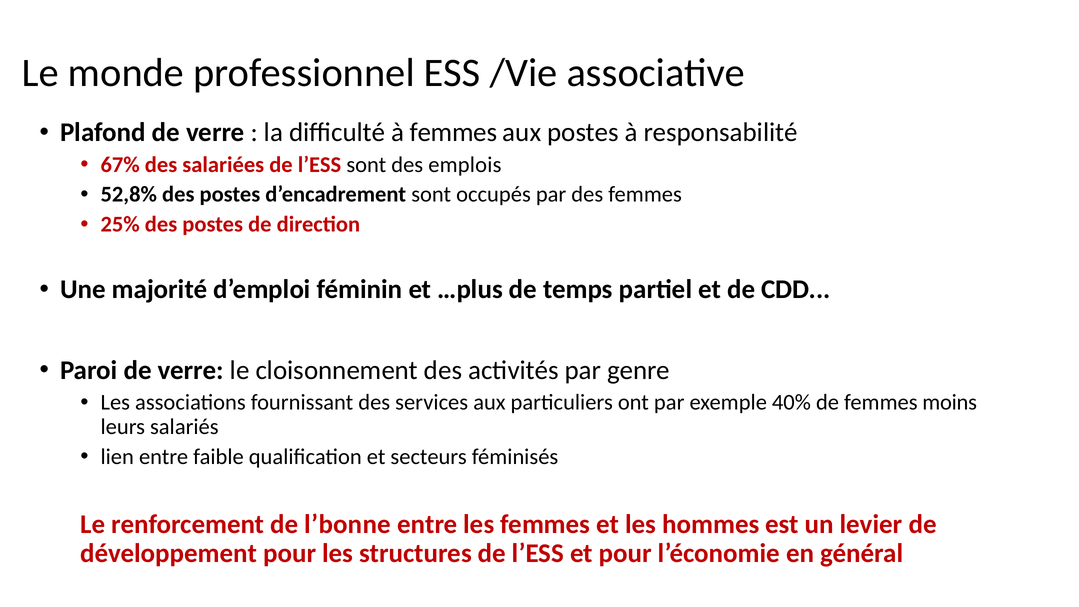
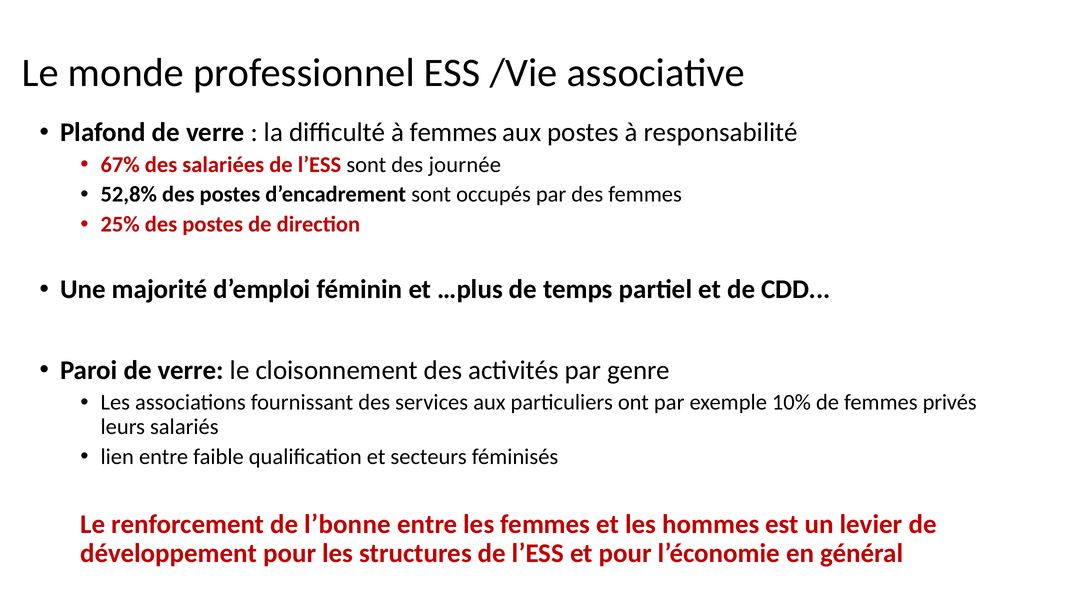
emplois: emplois -> journée
40%: 40% -> 10%
moins: moins -> privés
